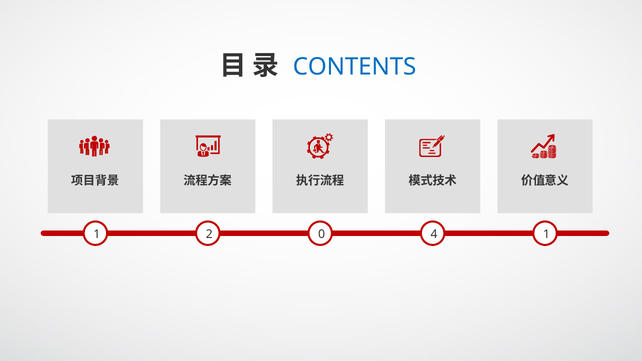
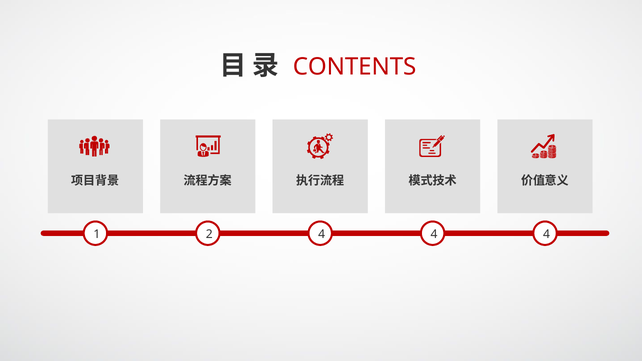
CONTENTS colour: blue -> red
2 0: 0 -> 4
1 at (546, 234): 1 -> 4
